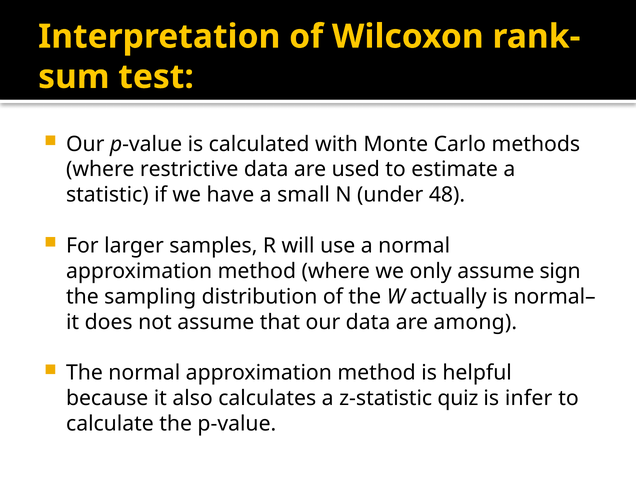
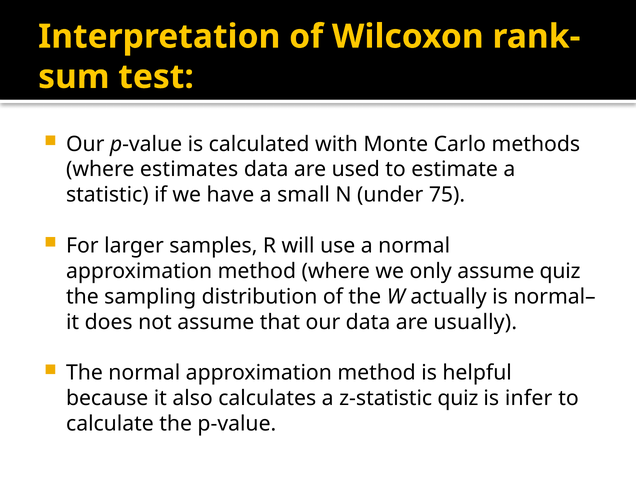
restrictive: restrictive -> estimates
48: 48 -> 75
assume sign: sign -> quiz
among: among -> usually
